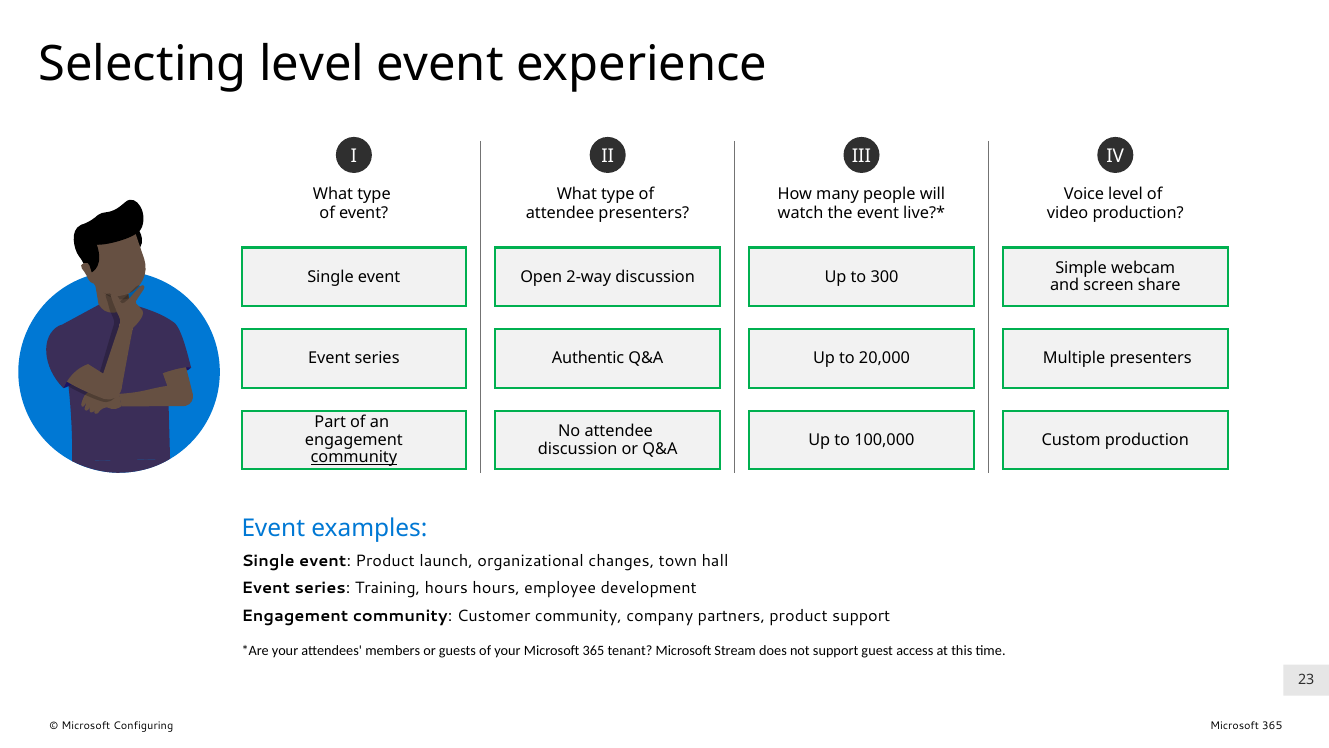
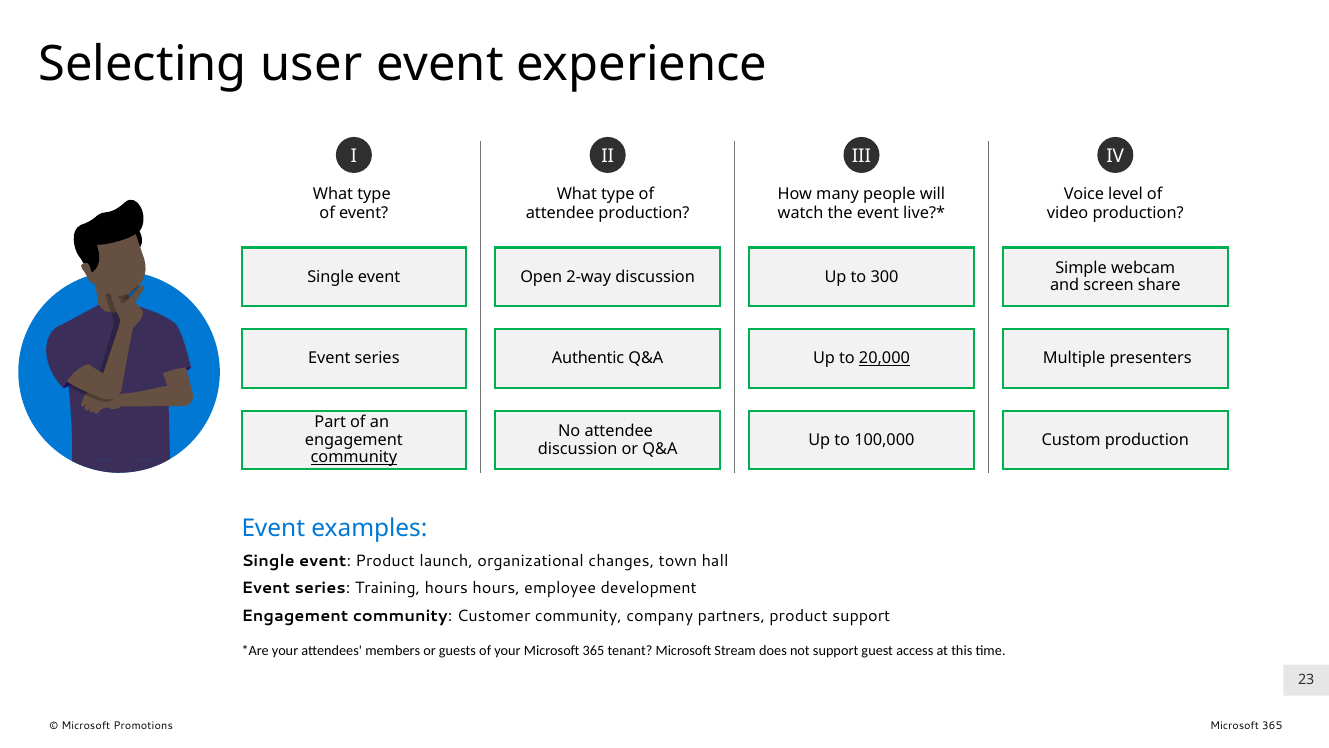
Selecting level: level -> user
attendee presenters: presenters -> production
20,000 underline: none -> present
Configuring: Configuring -> Promotions
